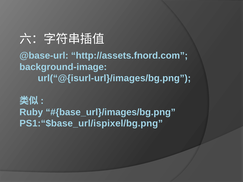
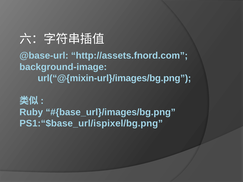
url(“@{isurl-url}/images/bg.png: url(“@{isurl-url}/images/bg.png -> url(“@{mixin-url}/images/bg.png
